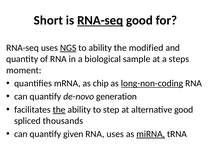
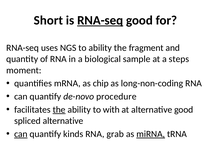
NGS underline: present -> none
modified: modified -> fragment
long-non-coding underline: present -> none
generation: generation -> procedure
step: step -> with
spliced thousands: thousands -> alternative
can at (21, 134) underline: none -> present
given: given -> kinds
RNA uses: uses -> grab
